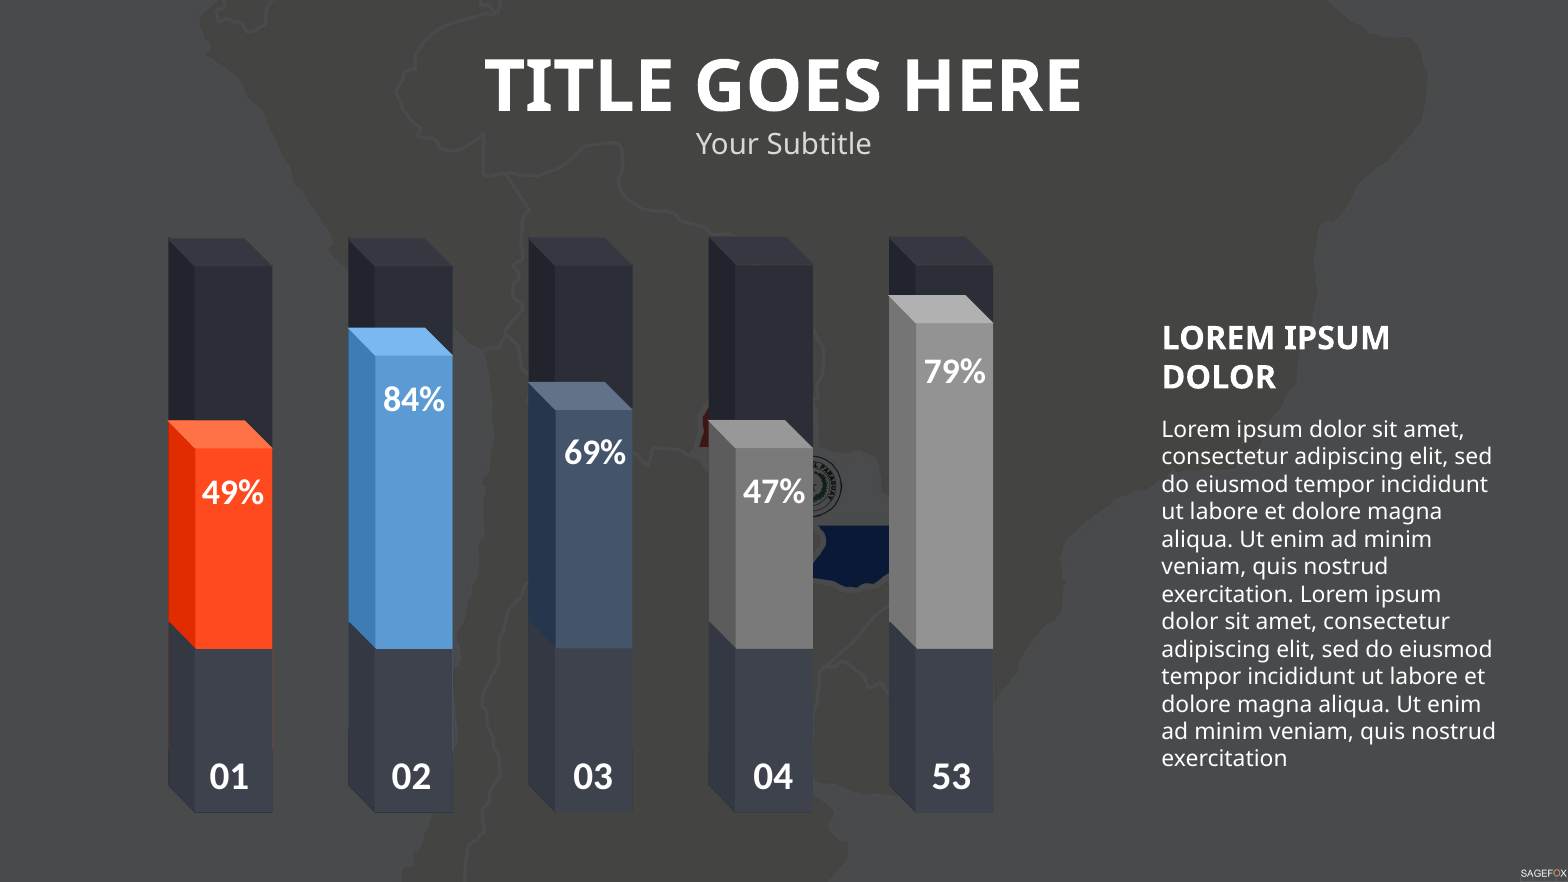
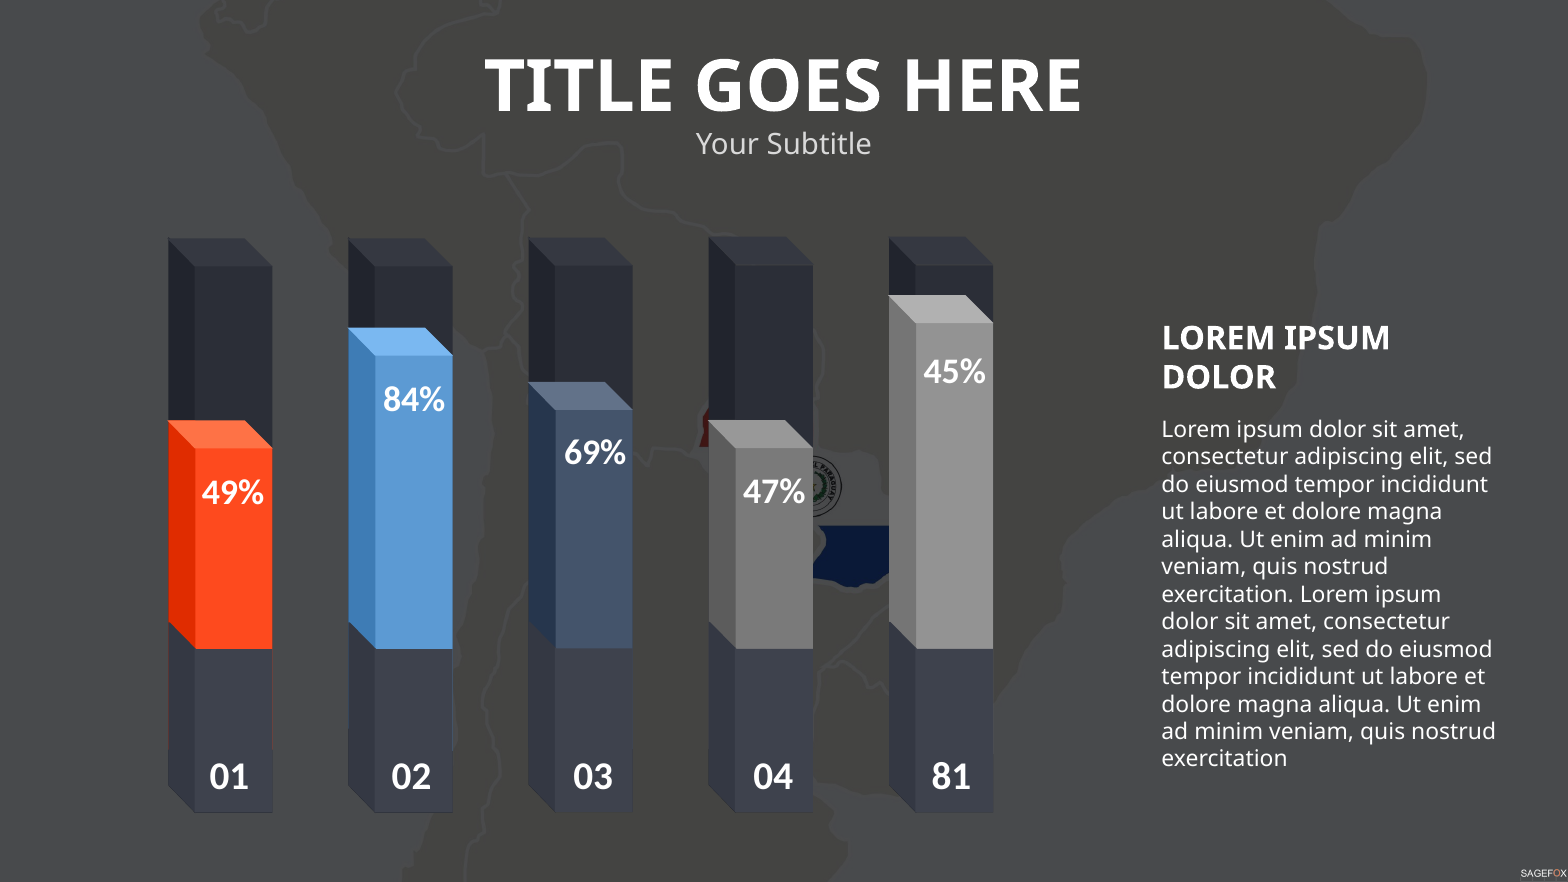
79%: 79% -> 45%
53: 53 -> 81
